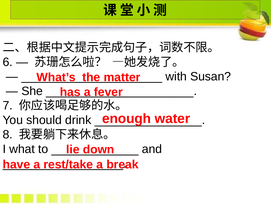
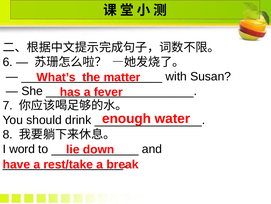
what: what -> word
